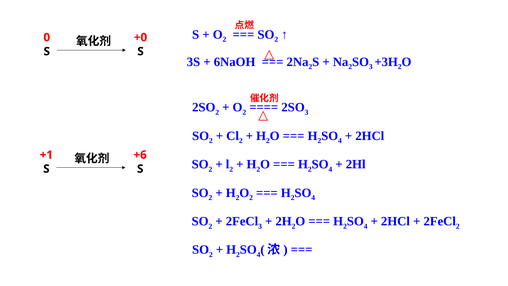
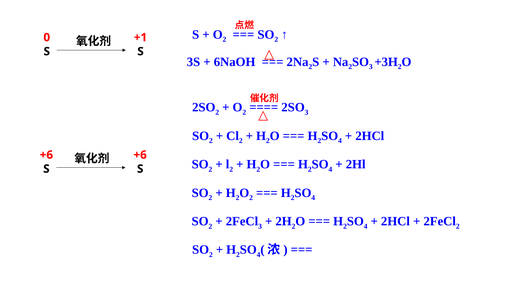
+0: +0 -> +1
+1 at (46, 155): +1 -> +6
